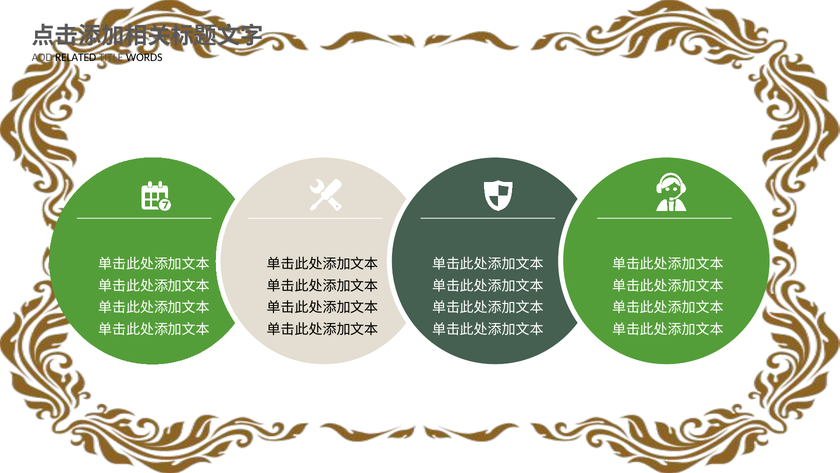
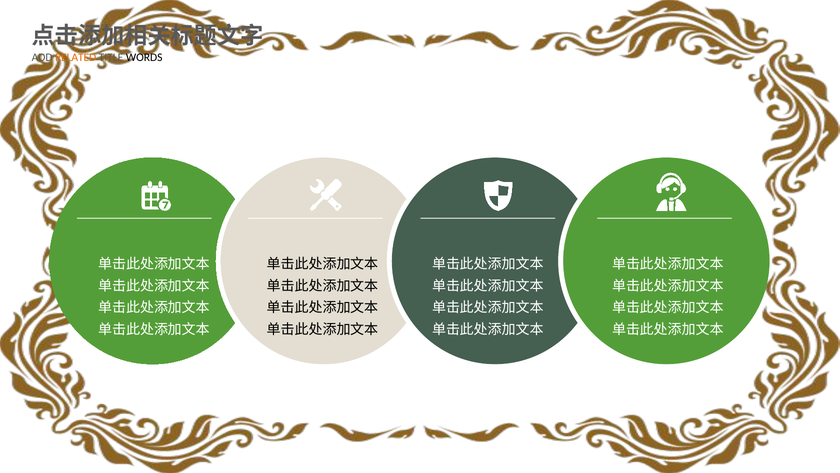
RELATED colour: black -> orange
